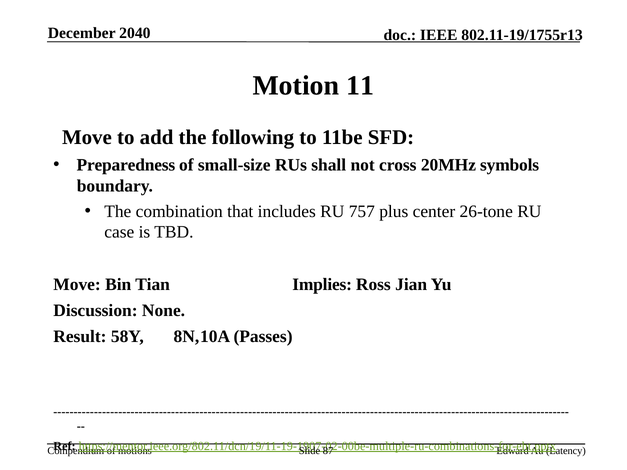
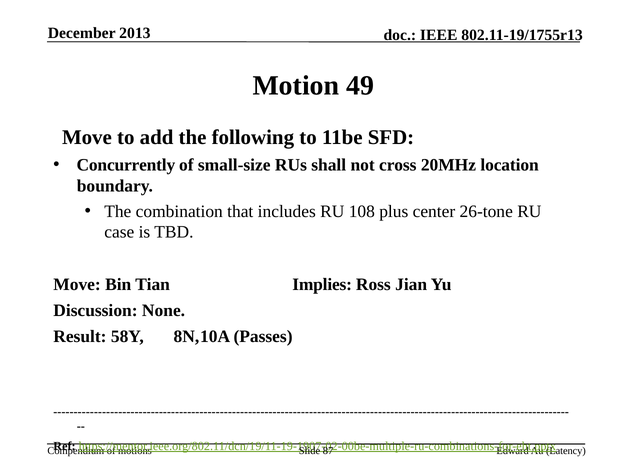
2040: 2040 -> 2013
11: 11 -> 49
Preparedness: Preparedness -> Concurrently
symbols: symbols -> location
757: 757 -> 108
